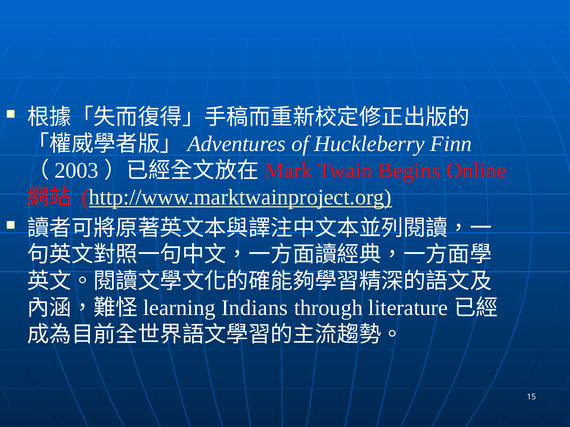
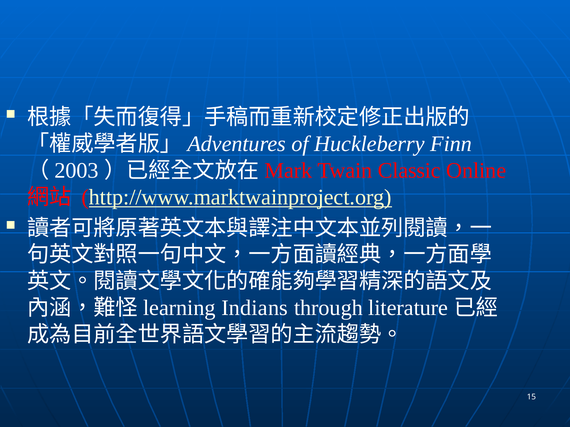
Begins: Begins -> Classic
